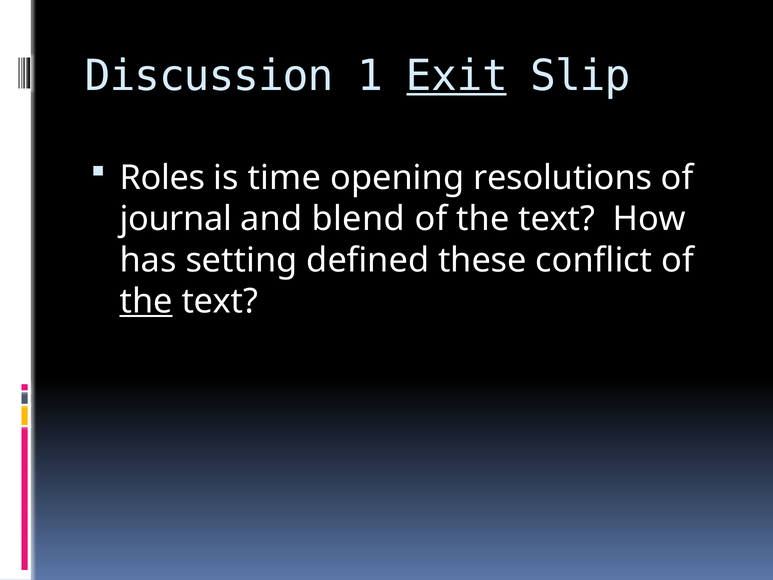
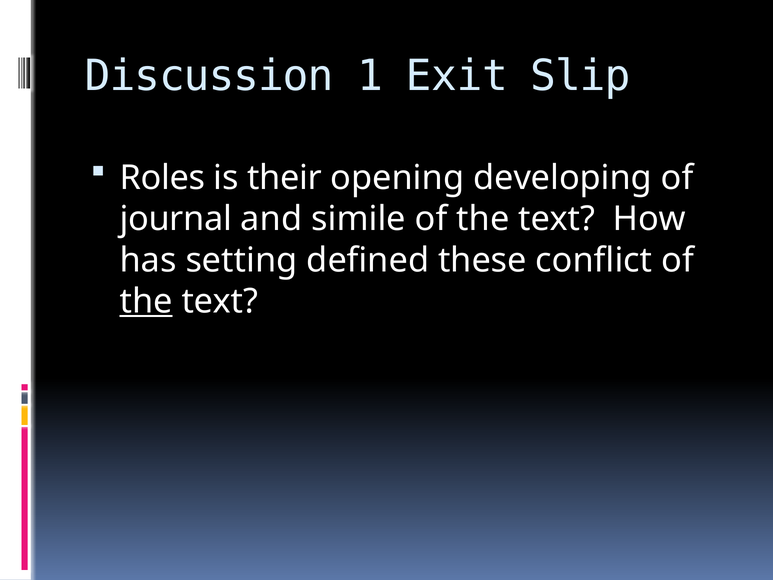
Exit underline: present -> none
time: time -> their
resolutions: resolutions -> developing
blend: blend -> simile
